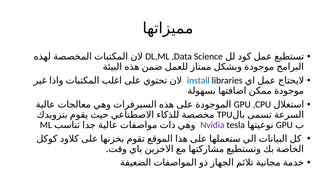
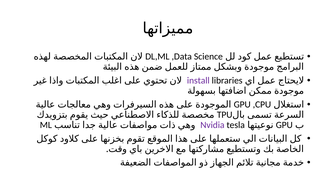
install colour: blue -> purple
